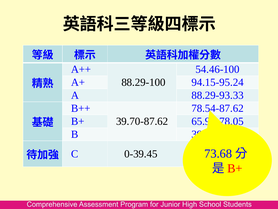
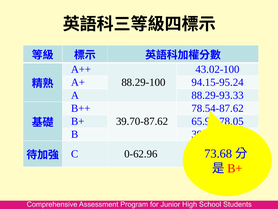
54.46-100: 54.46-100 -> 43.02-100
0-39.45: 0-39.45 -> 0-62.96
